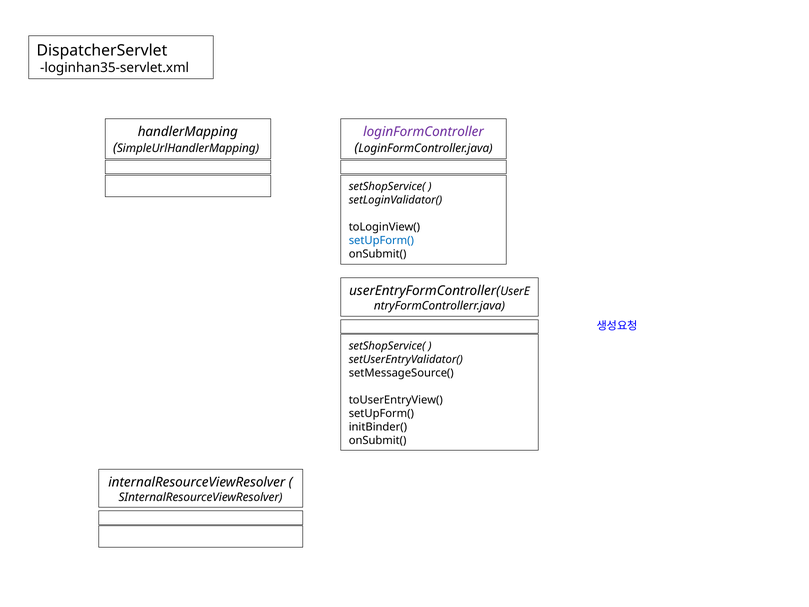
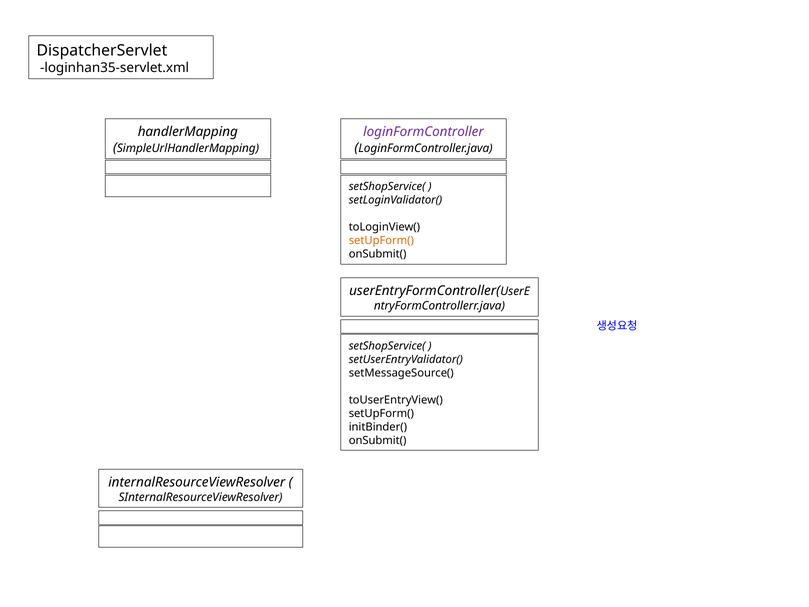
setUpForm( at (381, 240) colour: blue -> orange
